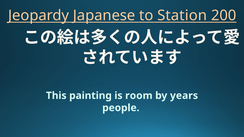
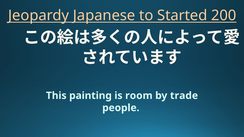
Station: Station -> Started
years: years -> trade
